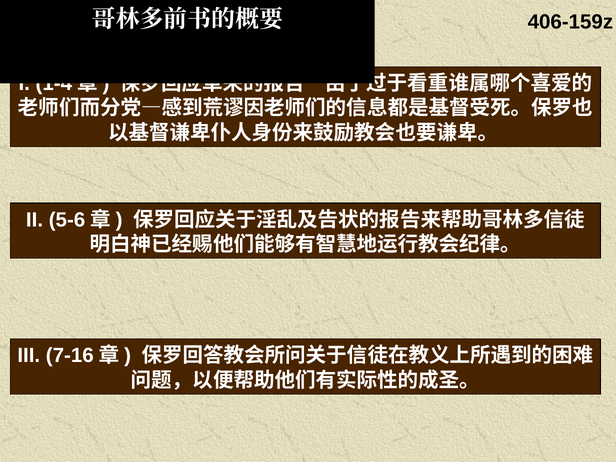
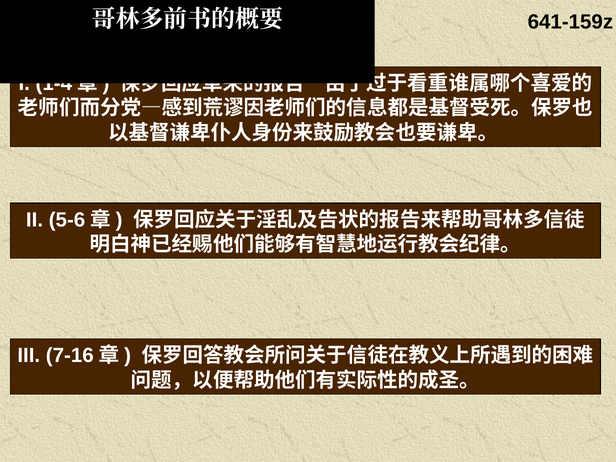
406-159z: 406-159z -> 641-159z
